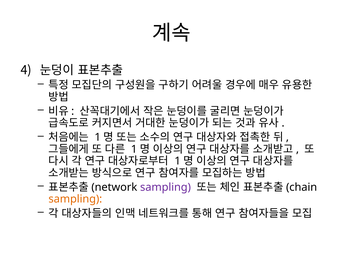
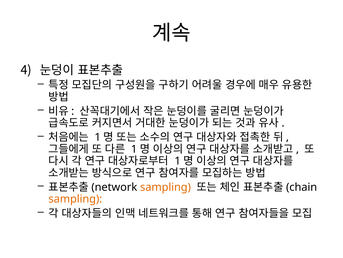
sampling at (165, 187) colour: purple -> orange
